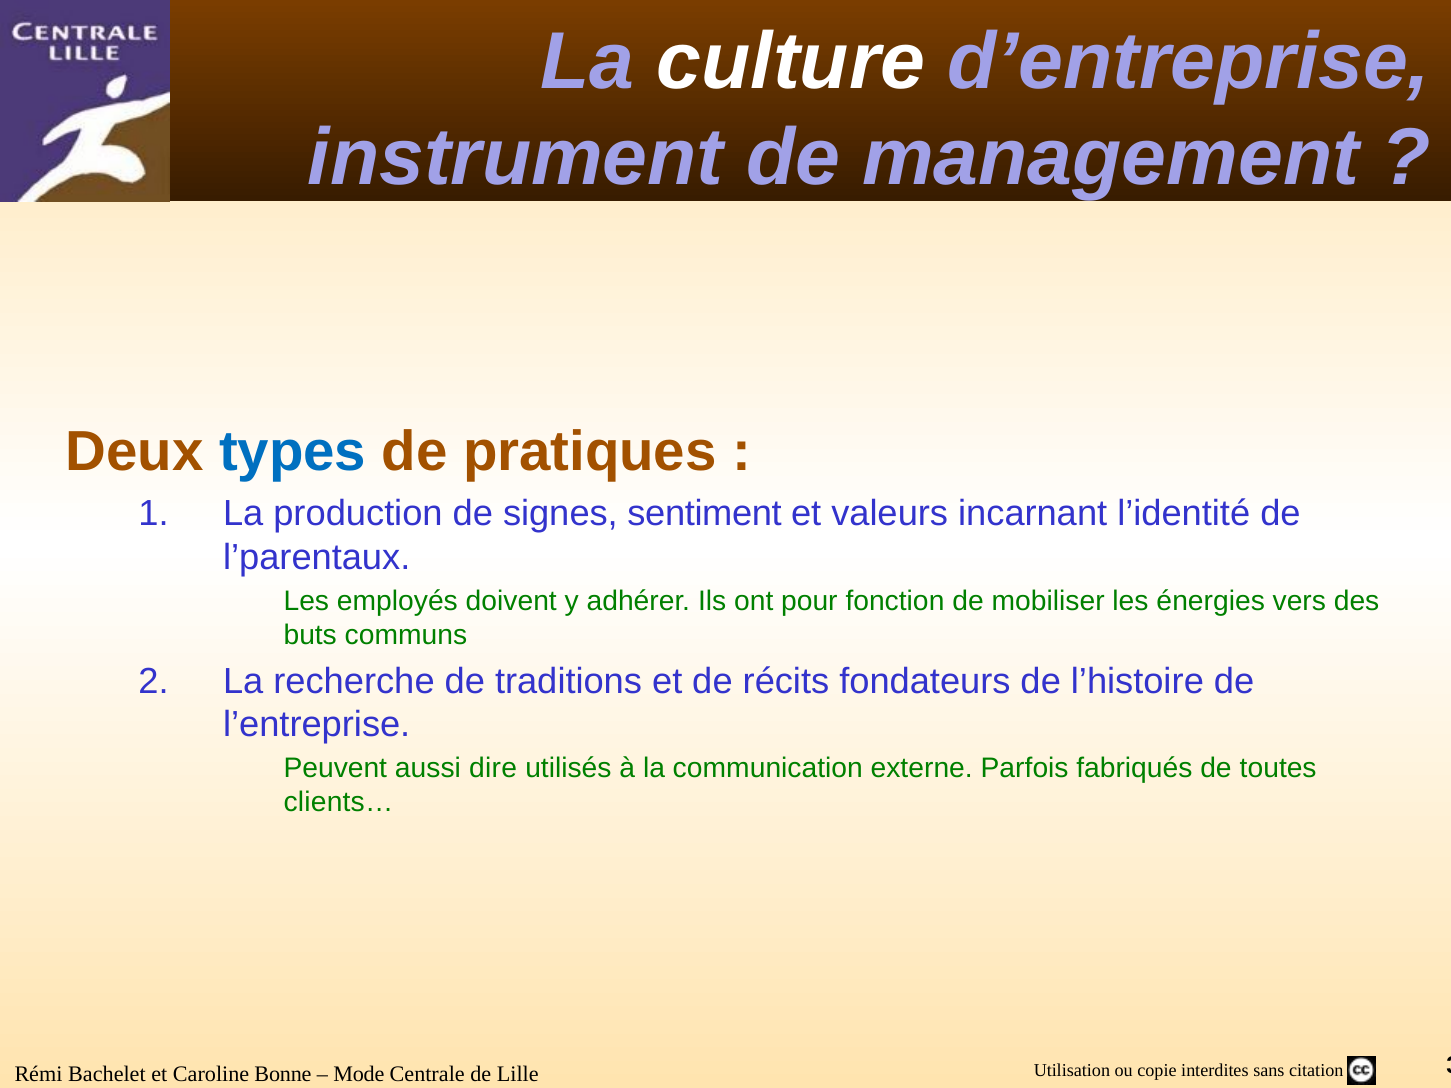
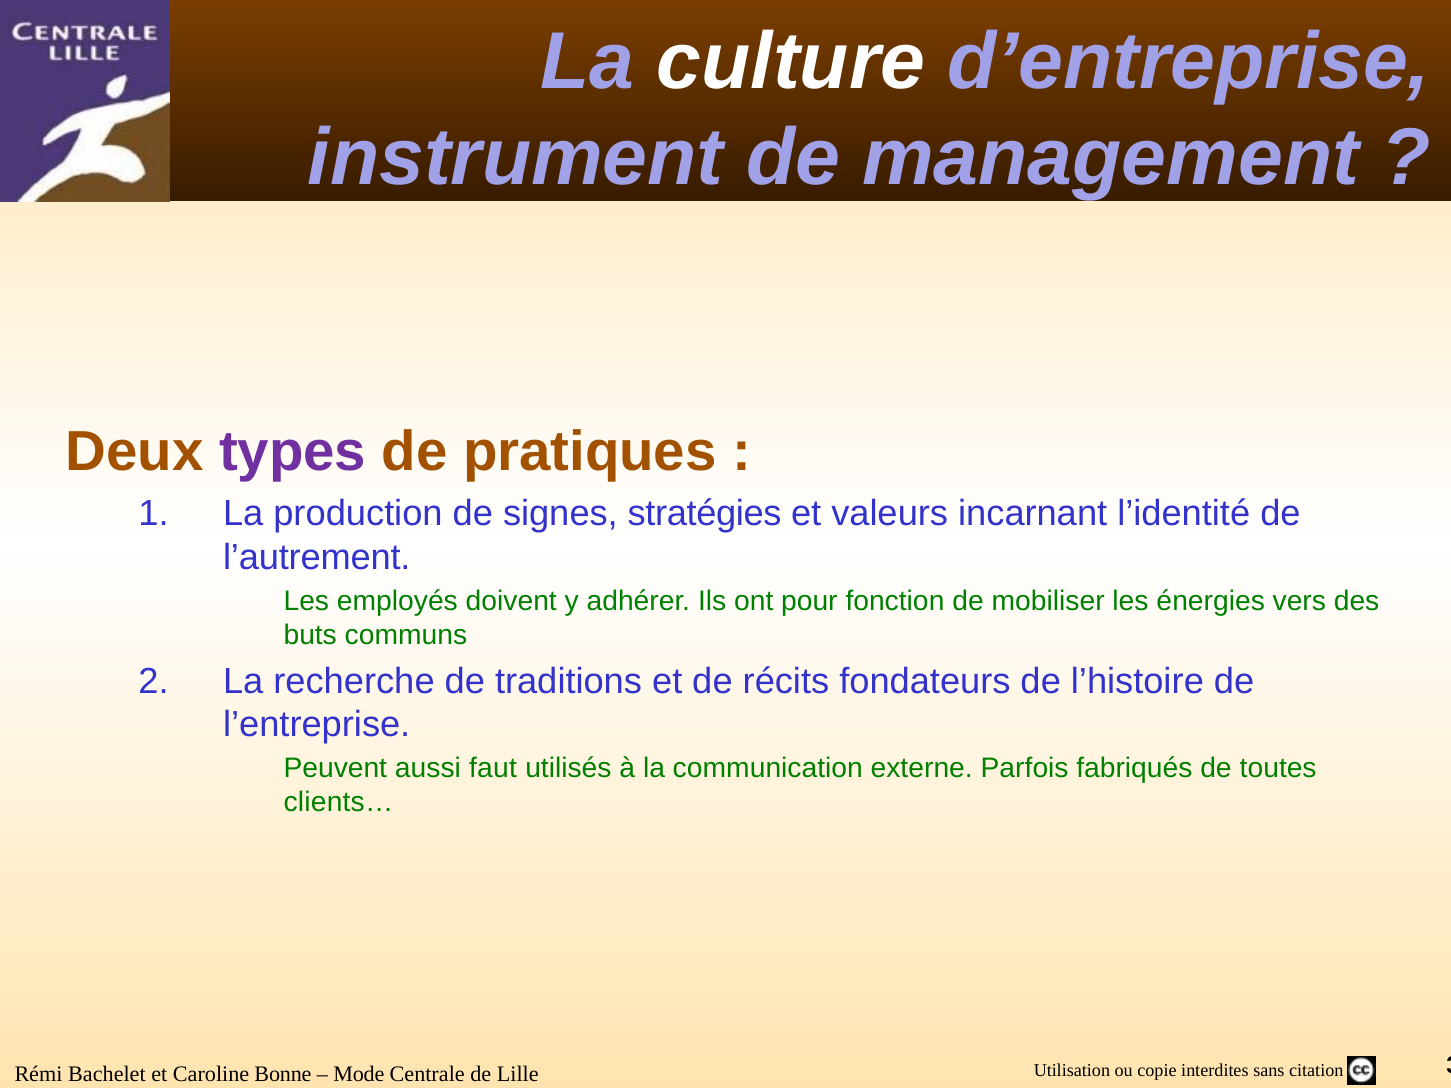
types colour: blue -> purple
sentiment: sentiment -> stratégies
l’parentaux: l’parentaux -> l’autrement
dire: dire -> faut
